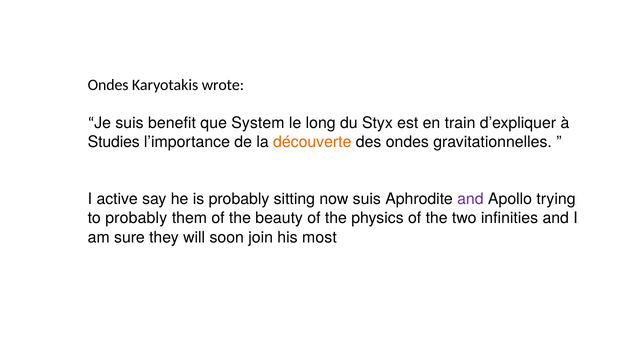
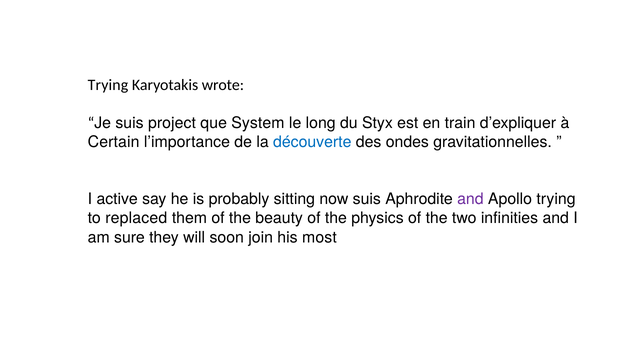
Ondes at (108, 85): Ondes -> Trying
benefit: benefit -> project
Studies: Studies -> Certain
découverte colour: orange -> blue
to probably: probably -> replaced
